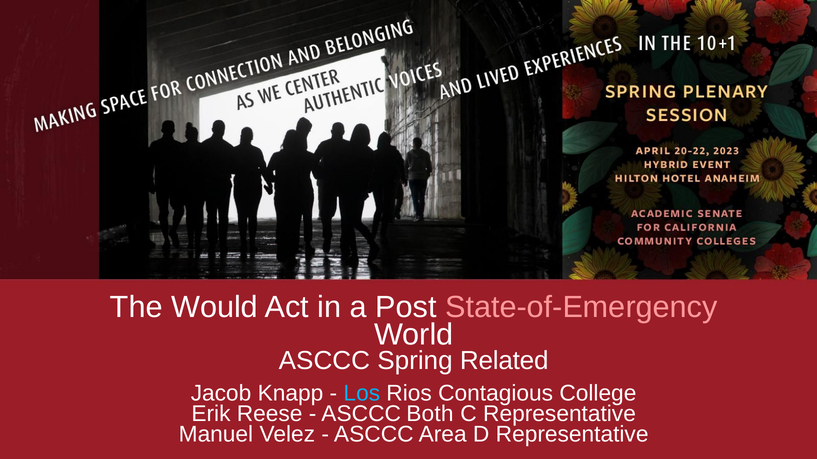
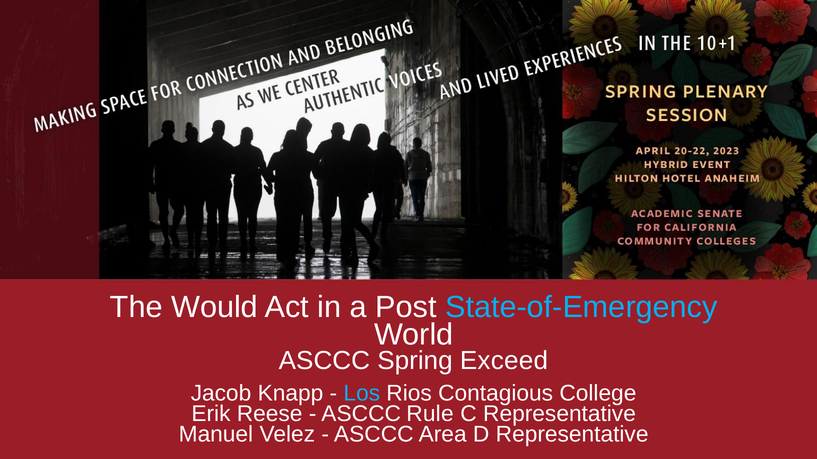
State-of-Emergency colour: pink -> light blue
Related: Related -> Exceed
Both: Both -> Rule
